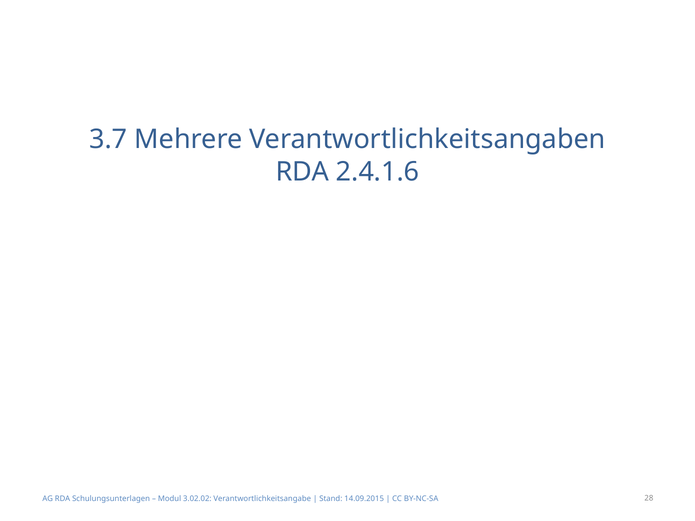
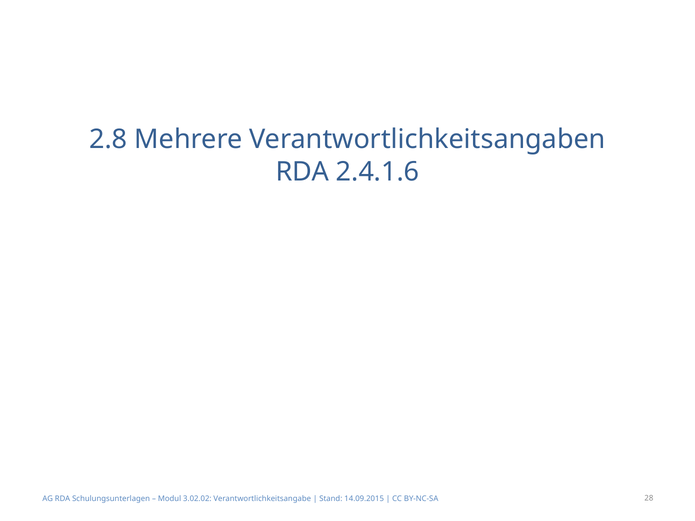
3.7: 3.7 -> 2.8
